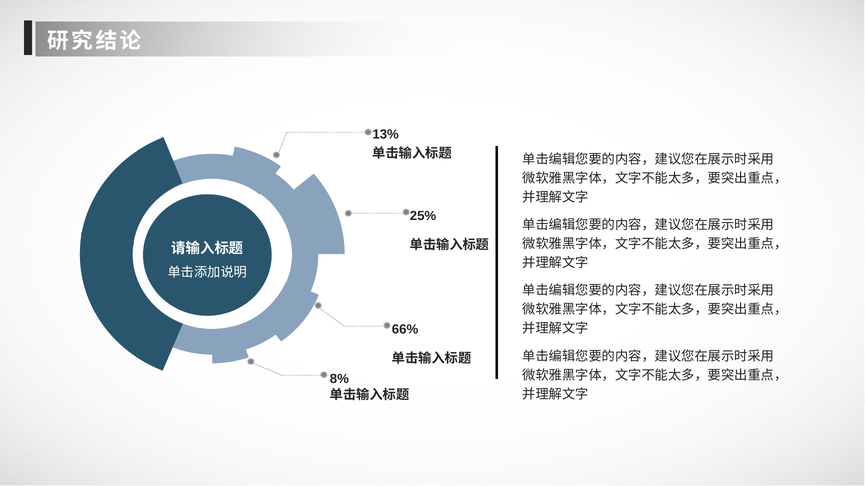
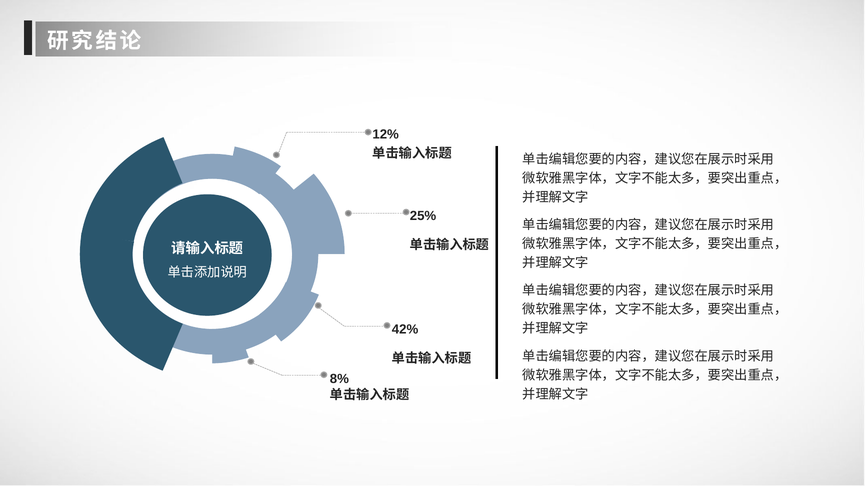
13%: 13% -> 12%
66%: 66% -> 42%
